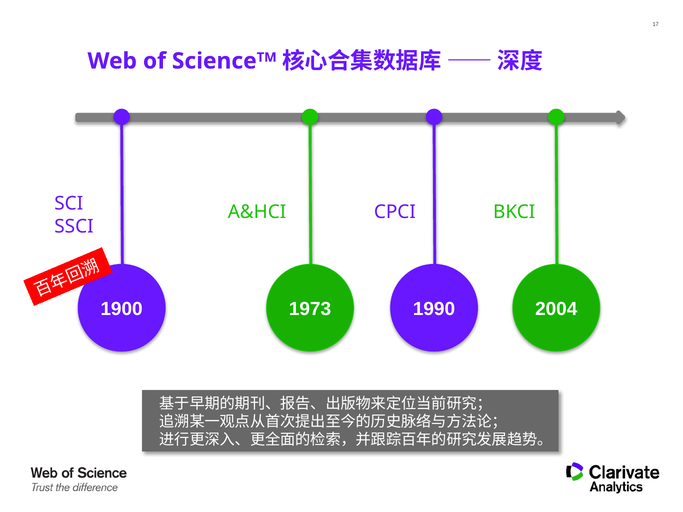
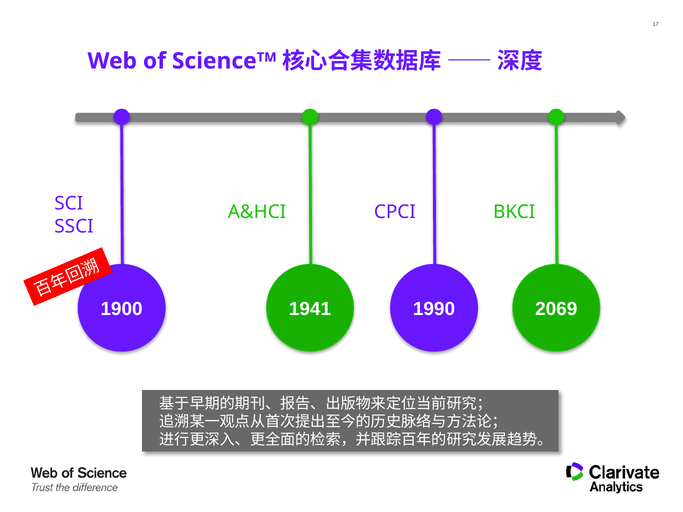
1973: 1973 -> 1941
2004: 2004 -> 2069
